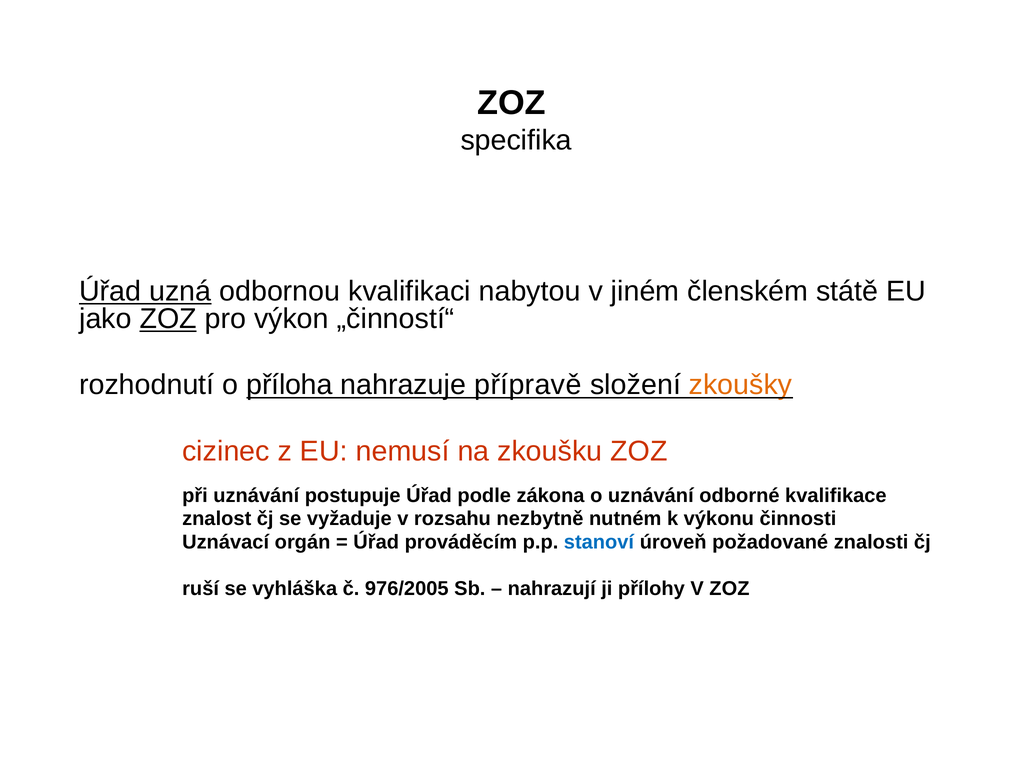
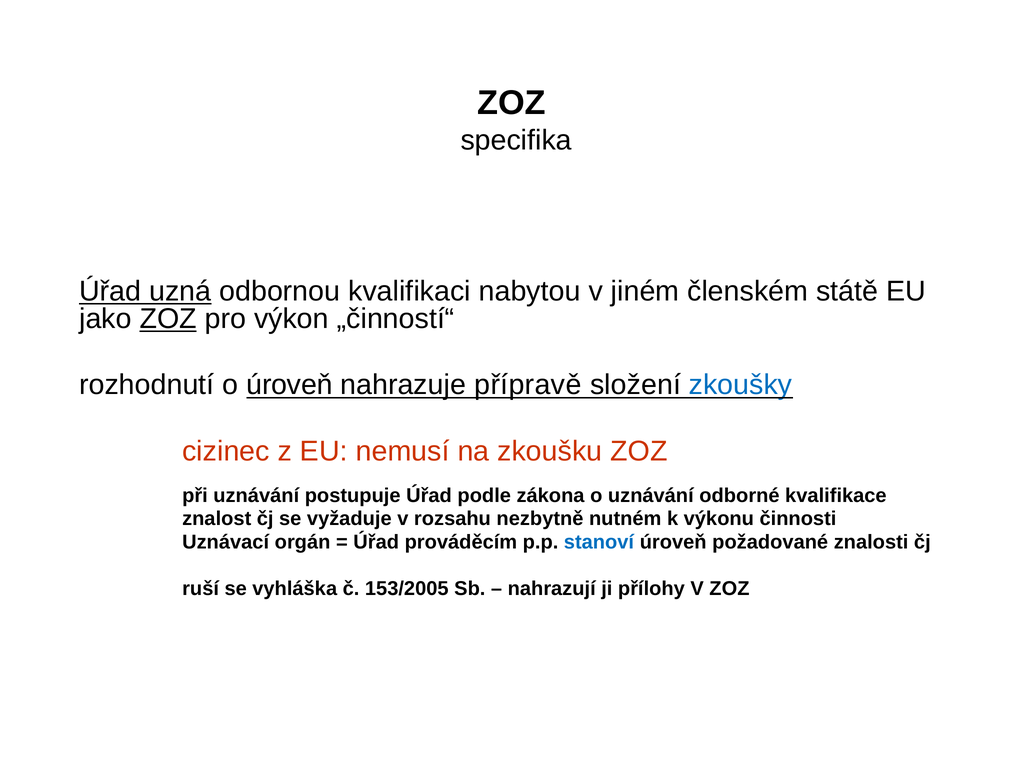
o příloha: příloha -> úroveň
zkoušky colour: orange -> blue
976/2005: 976/2005 -> 153/2005
